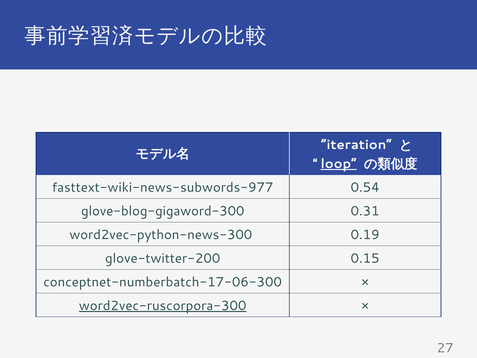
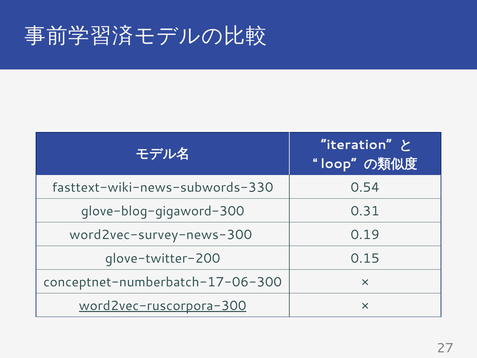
loop underline: present -> none
fasttext-wiki-news-subwords-977: fasttext-wiki-news-subwords-977 -> fasttext-wiki-news-subwords-330
word2vec-python-news-300: word2vec-python-news-300 -> word2vec-survey-news-300
